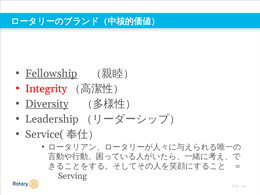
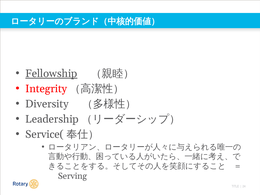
Diversity underline: present -> none
